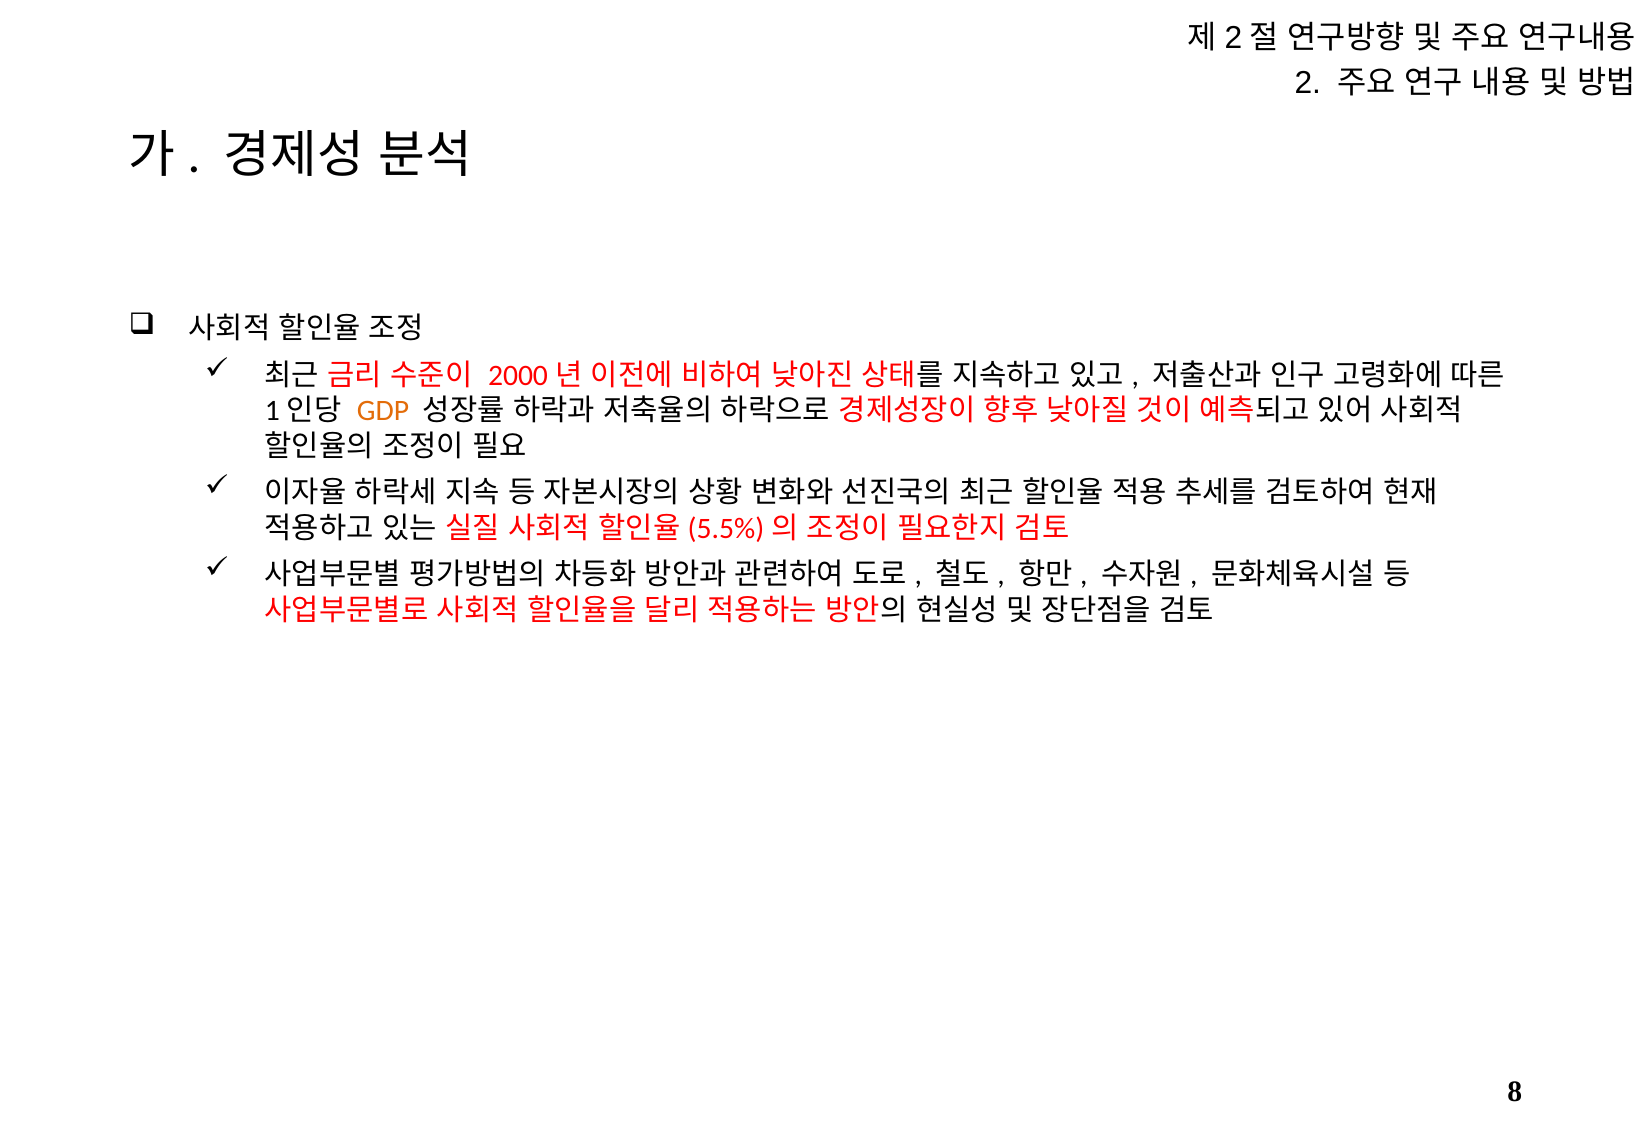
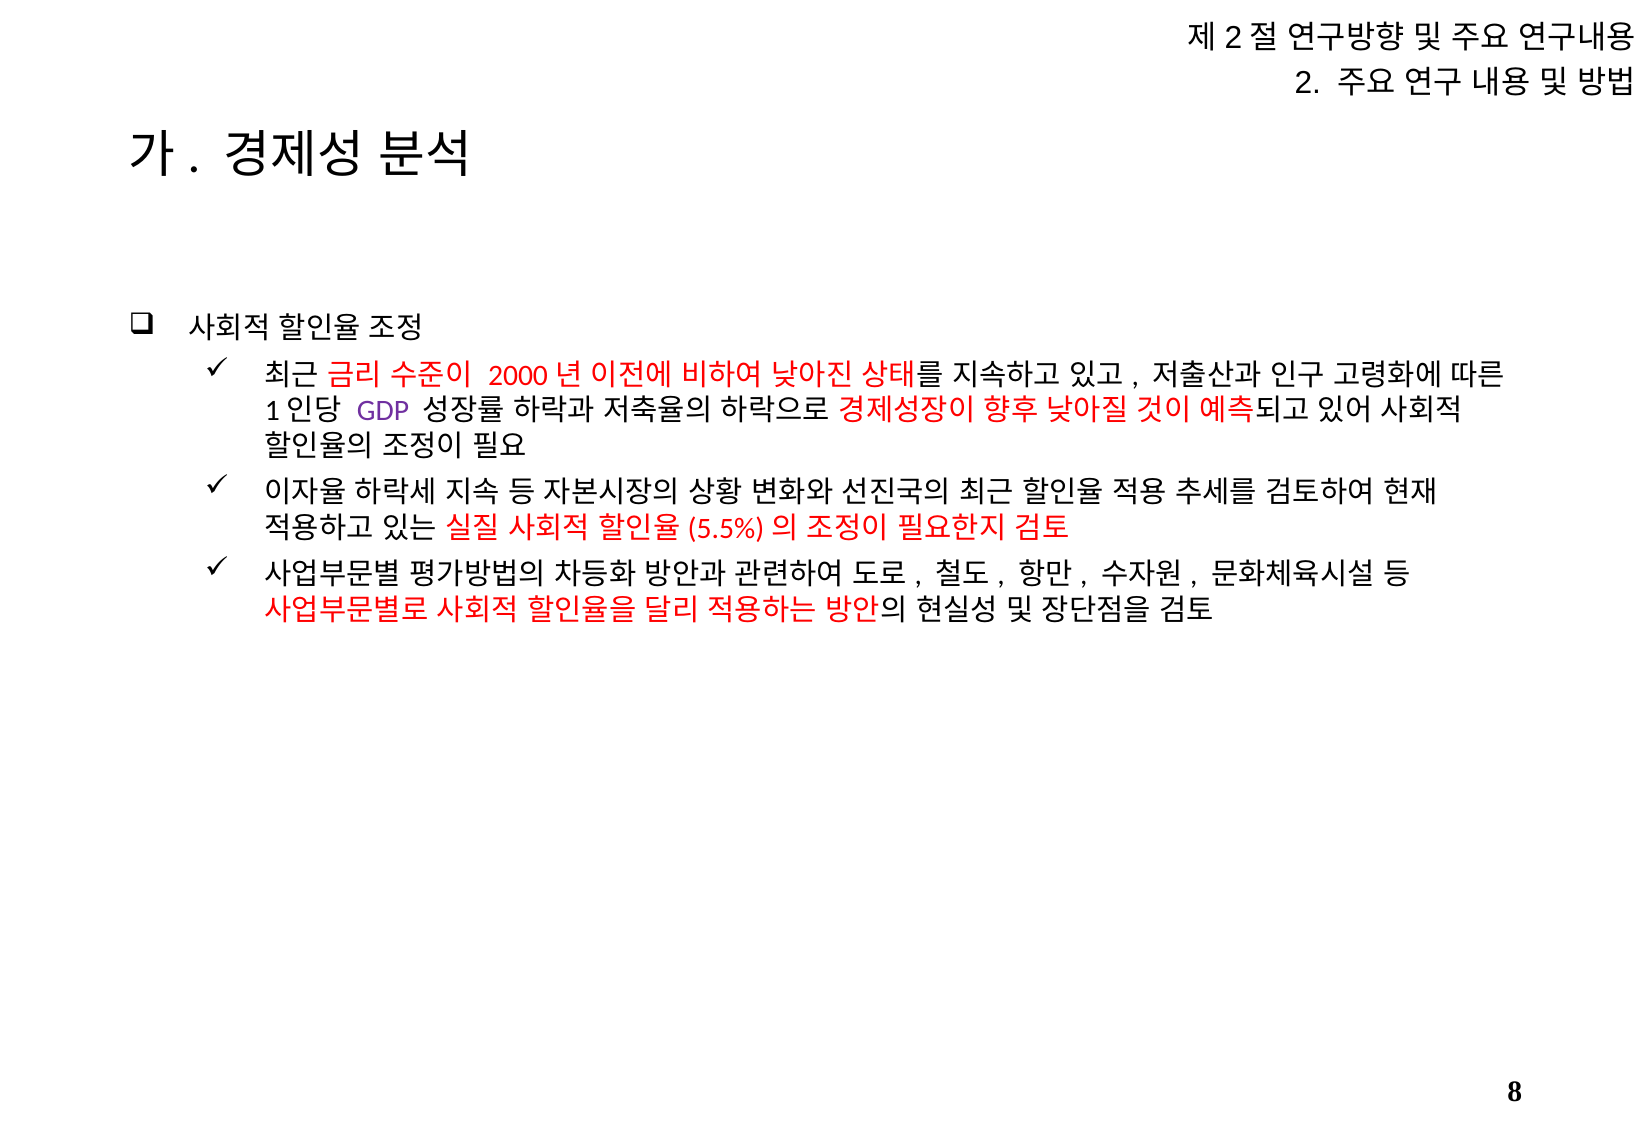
GDP colour: orange -> purple
